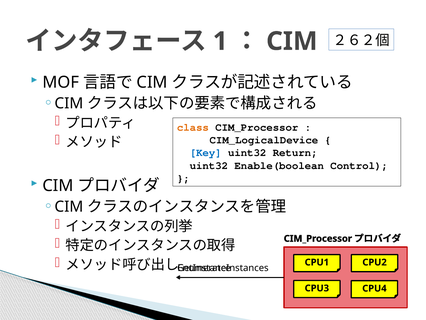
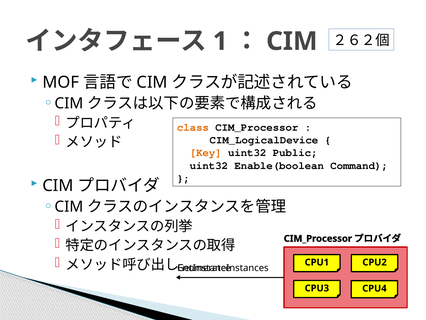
Key colour: blue -> orange
Return: Return -> Public
Control: Control -> Command
